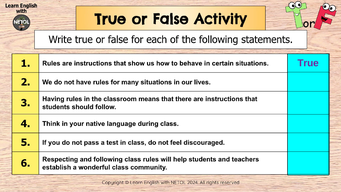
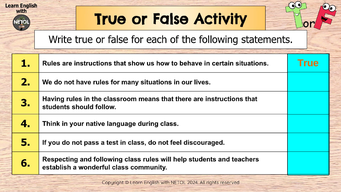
True colour: purple -> orange
